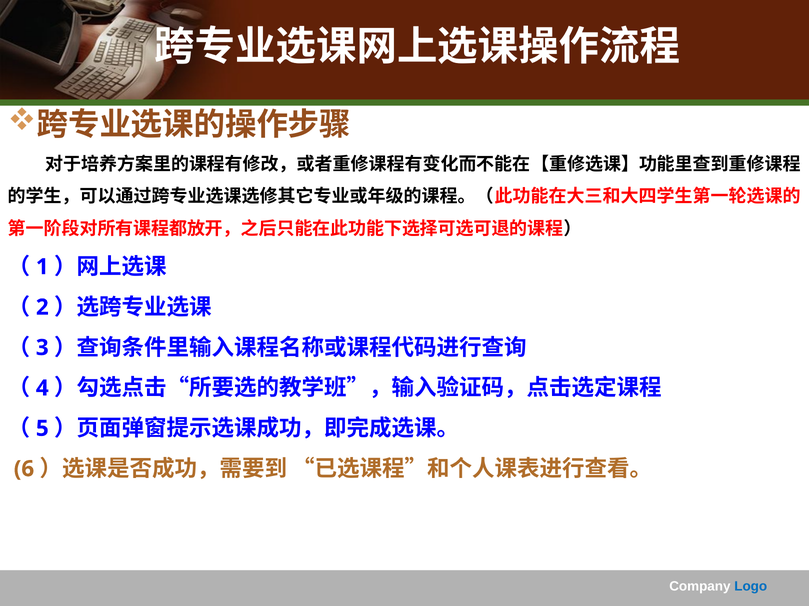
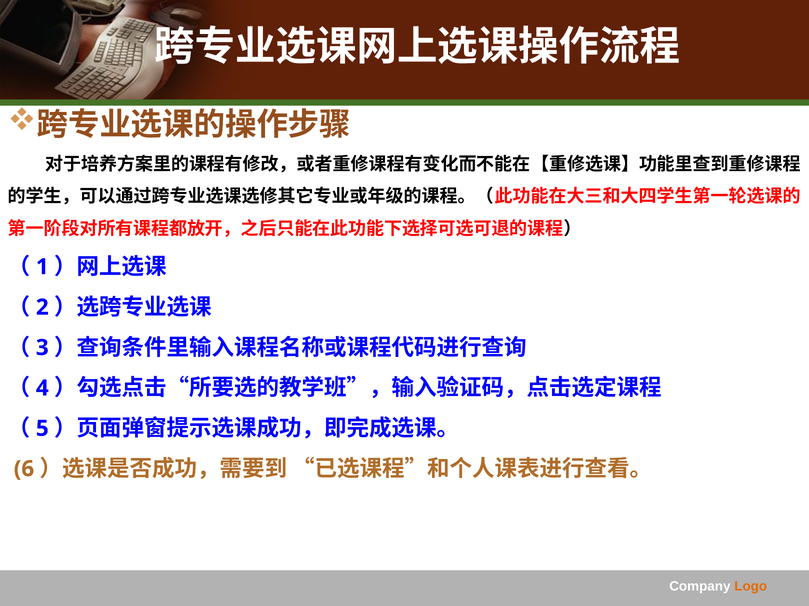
Logo colour: blue -> orange
